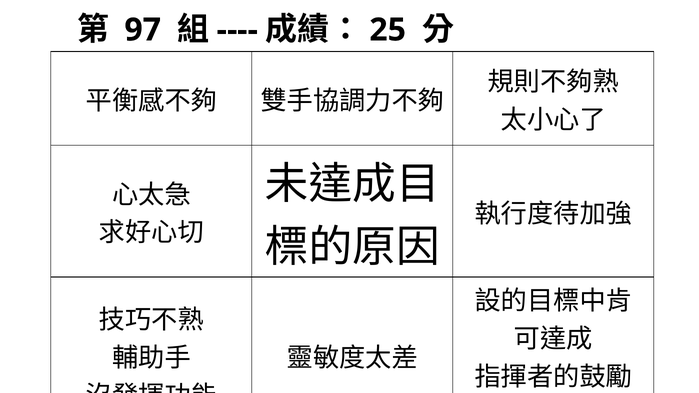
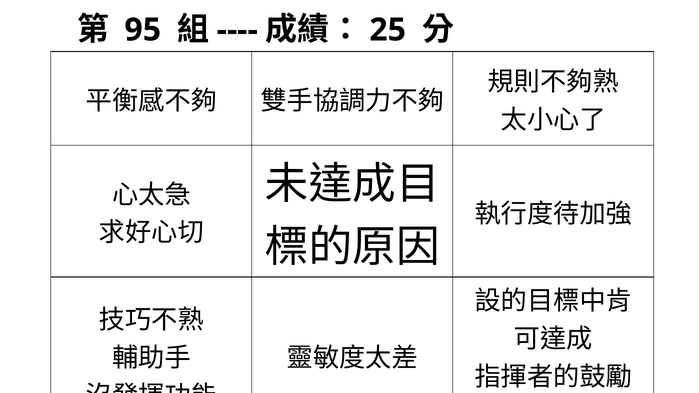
97: 97 -> 95
